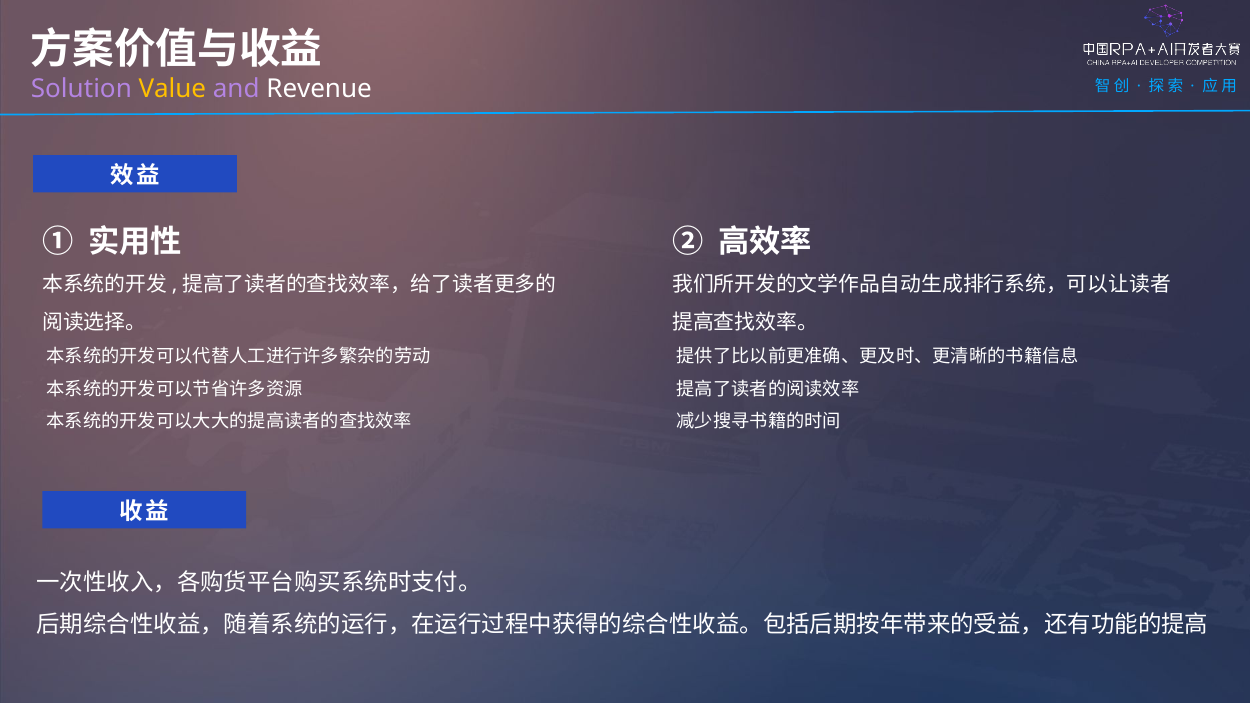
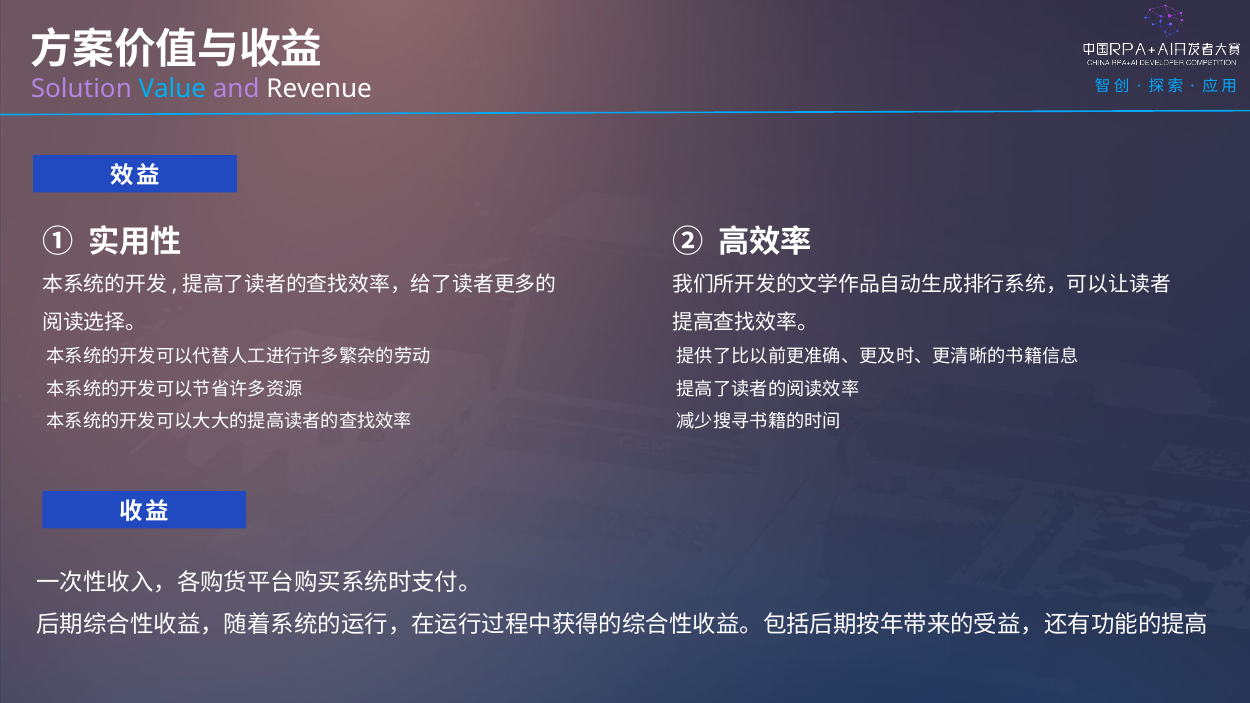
Value colour: yellow -> light blue
